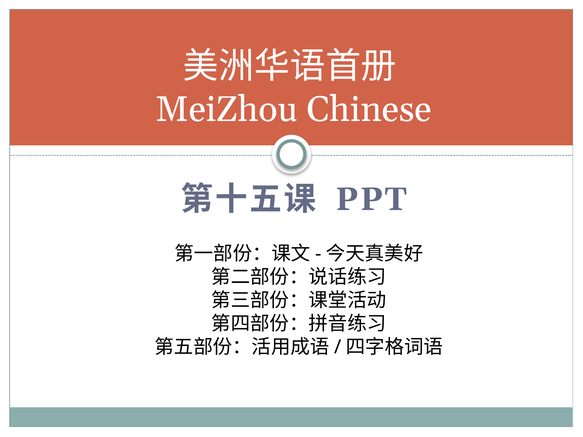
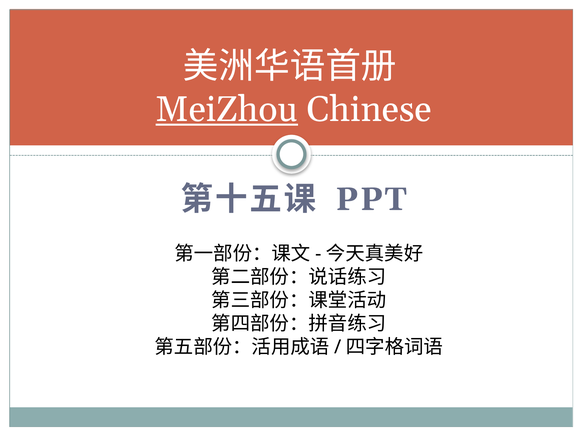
MeiZhou underline: none -> present
